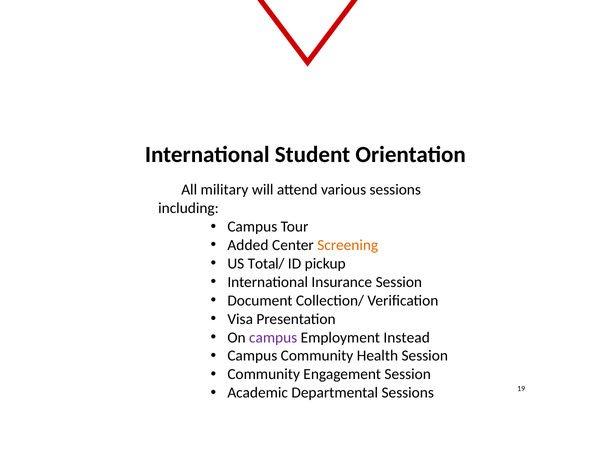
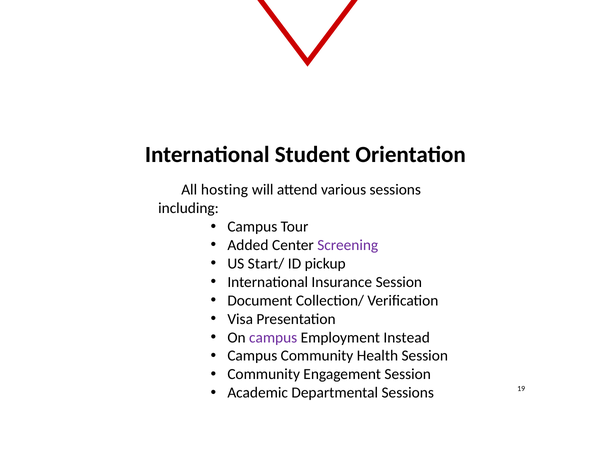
military: military -> hosting
Screening colour: orange -> purple
Total/: Total/ -> Start/
